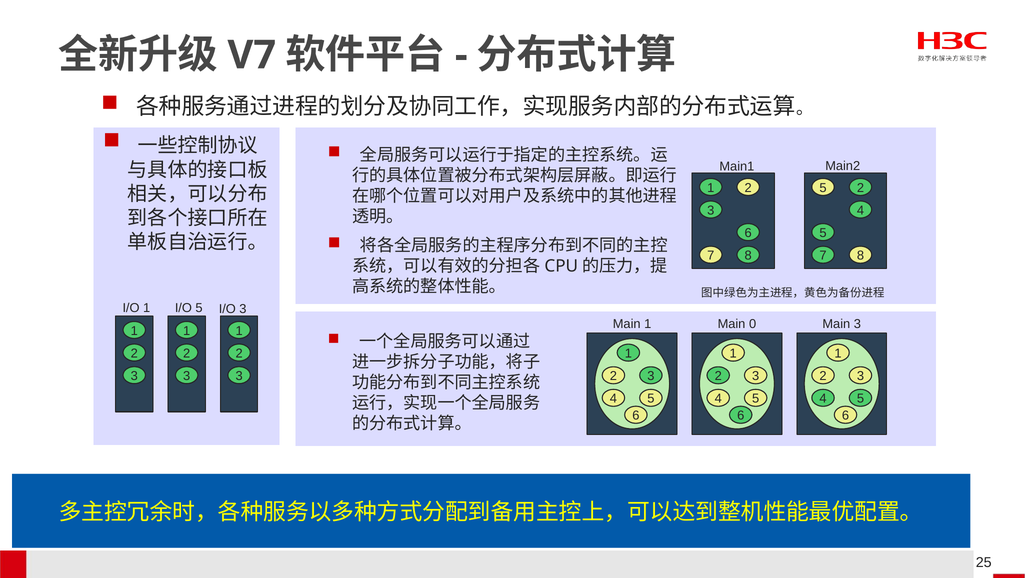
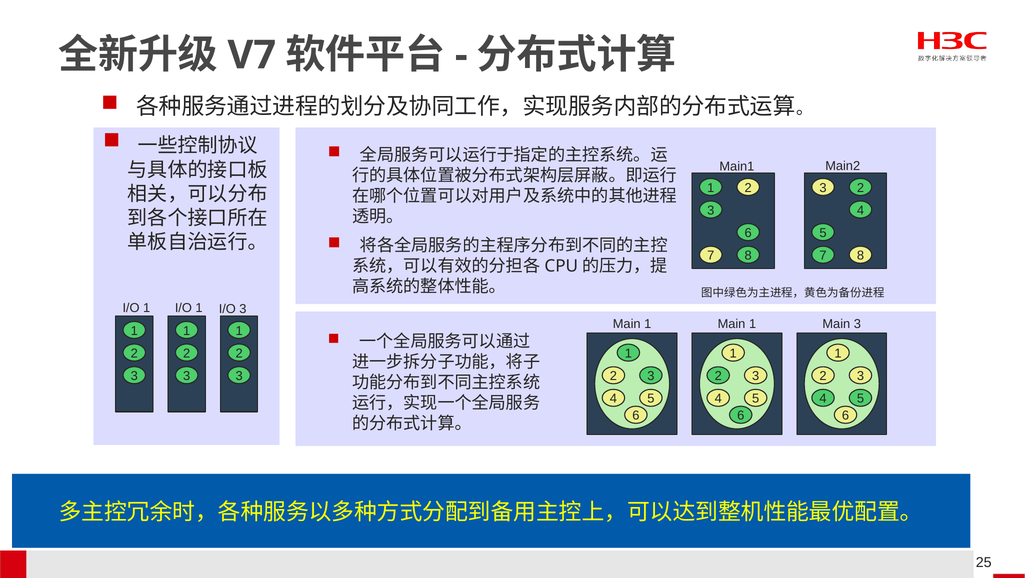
1 5: 5 -> 3
5 at (199, 308): 5 -> 1
0 at (753, 324): 0 -> 1
